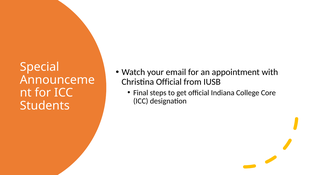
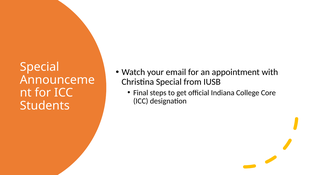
Christina Official: Official -> Special
